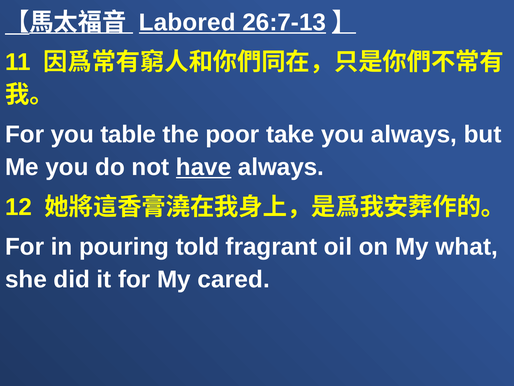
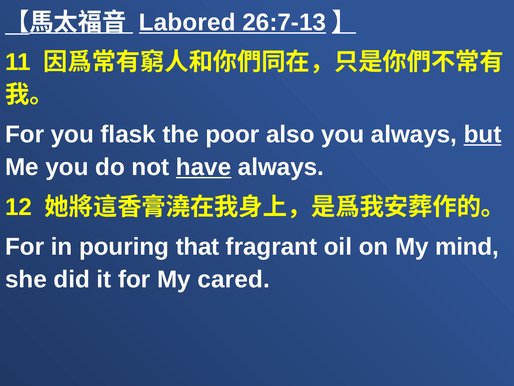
table: table -> flask
take: take -> also
but underline: none -> present
told: told -> that
what: what -> mind
